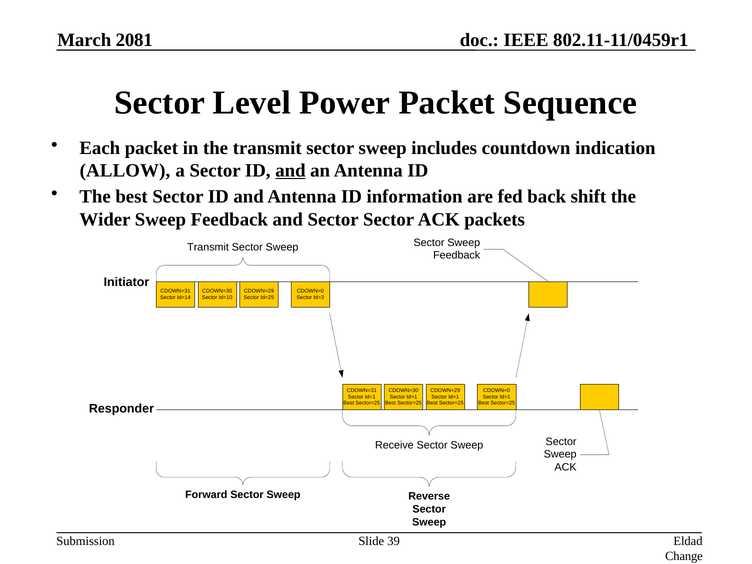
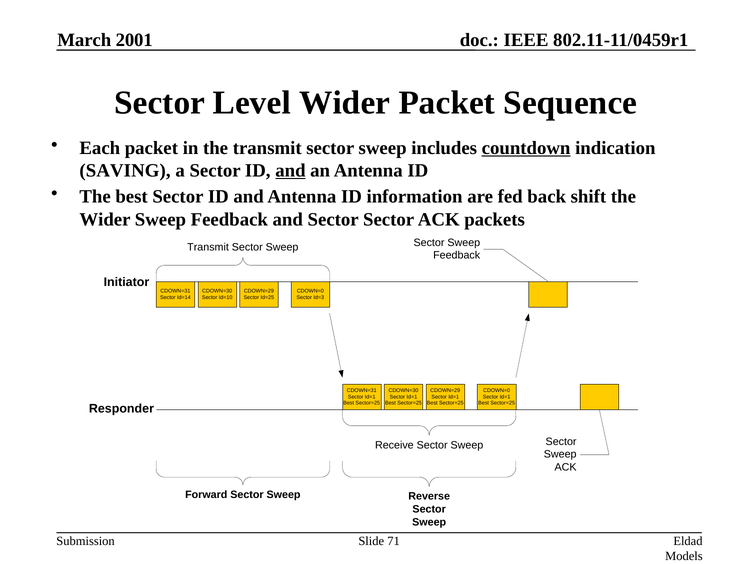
2081: 2081 -> 2001
Level Power: Power -> Wider
countdown underline: none -> present
ALLOW: ALLOW -> SAVING
39: 39 -> 71
Change: Change -> Models
